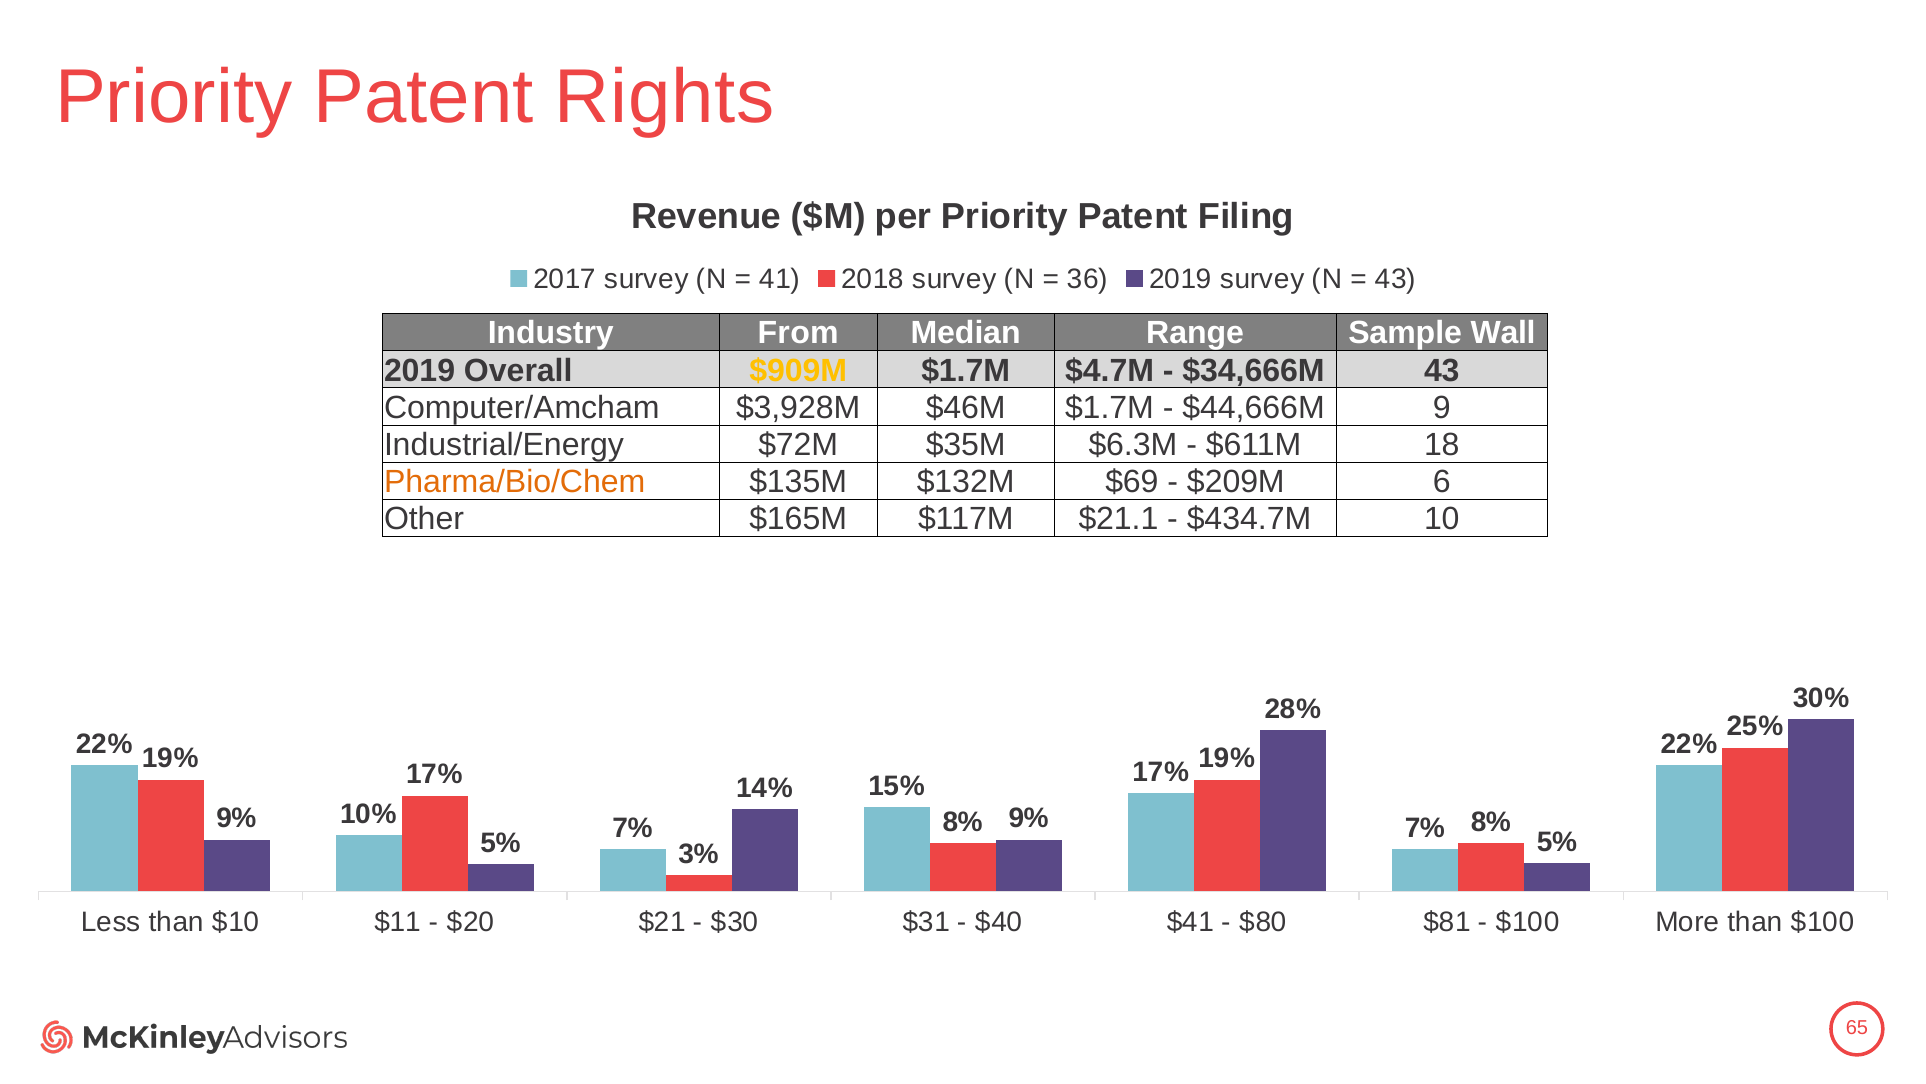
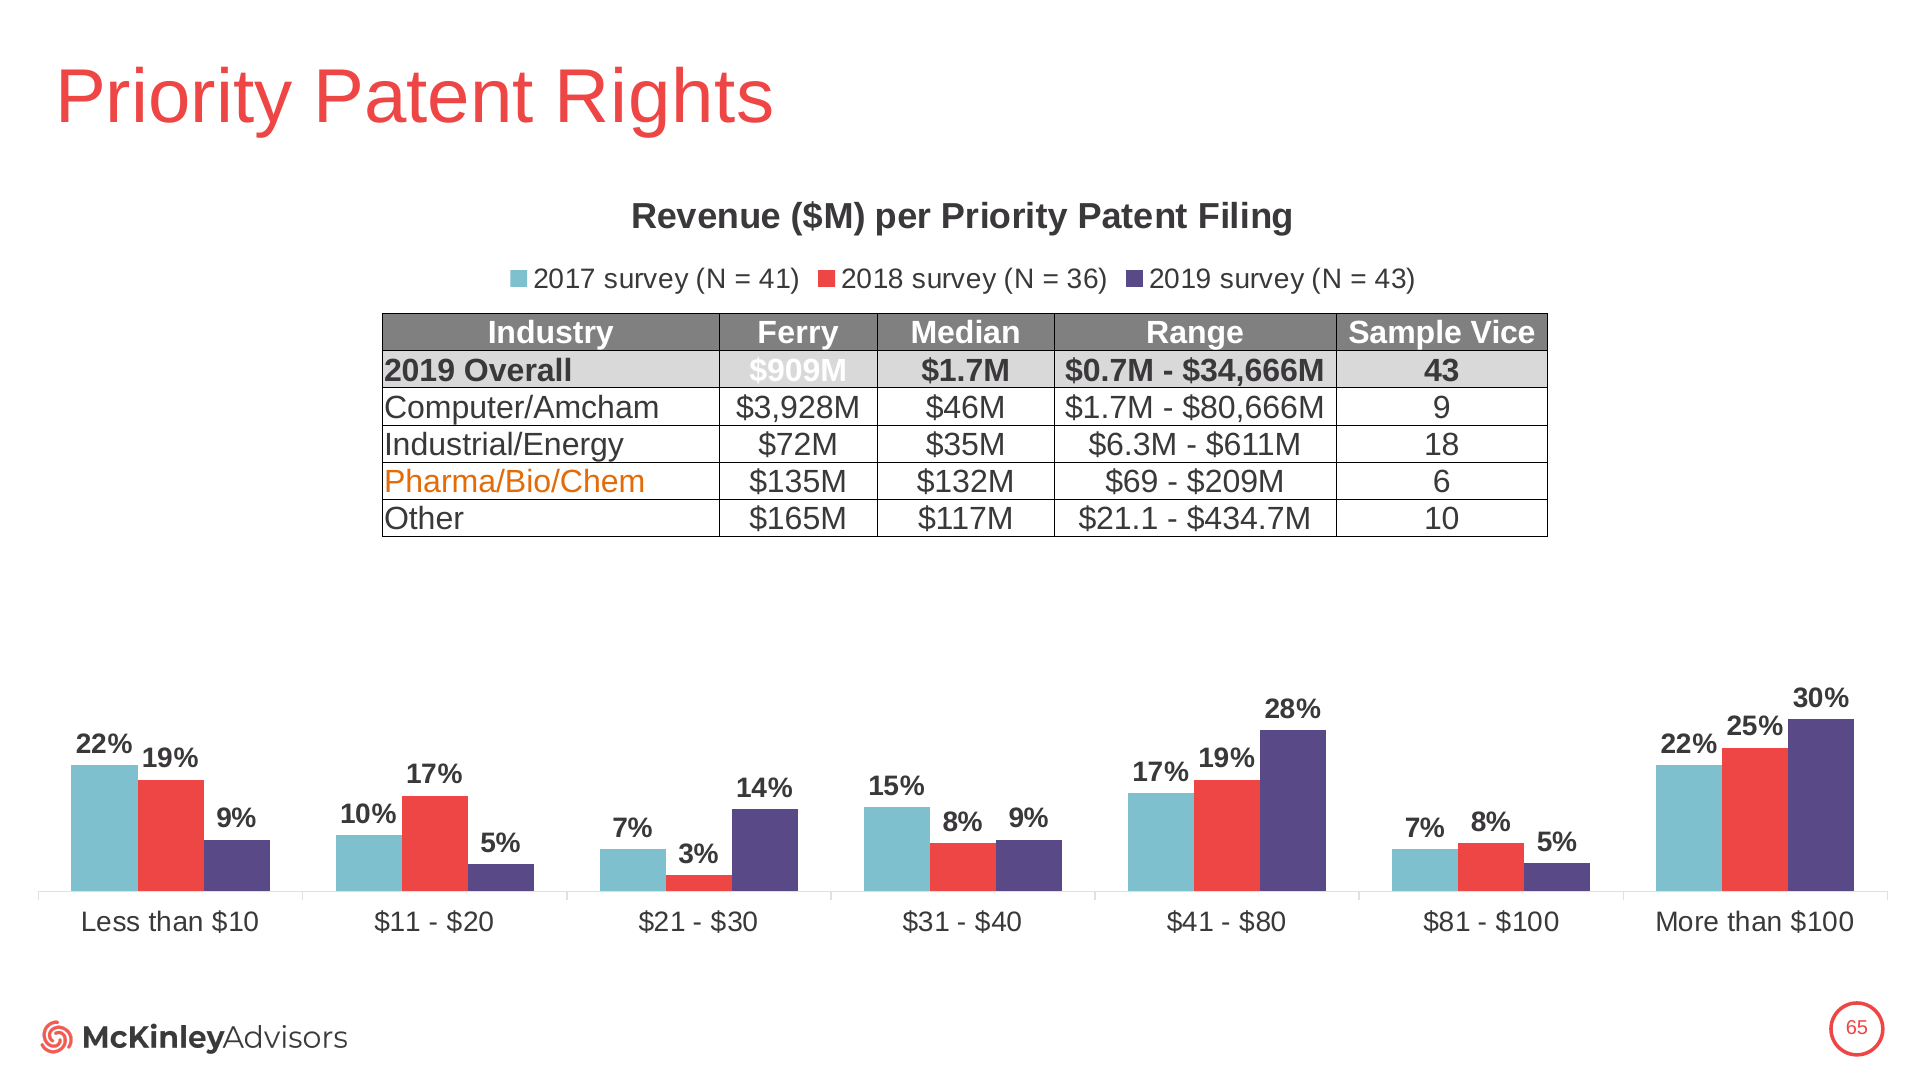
From: From -> Ferry
Wall: Wall -> Vice
$909M colour: yellow -> white
$4.7M: $4.7M -> $0.7M
$44,666M: $44,666M -> $80,666M
